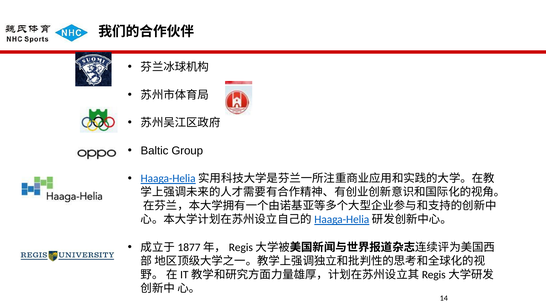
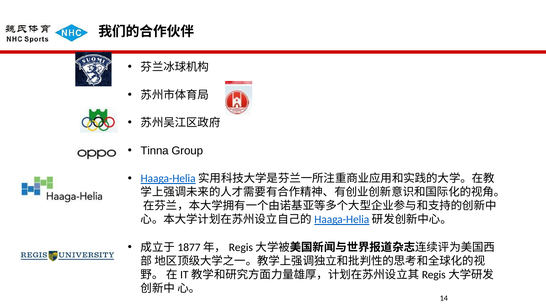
Baltic: Baltic -> Tinna
